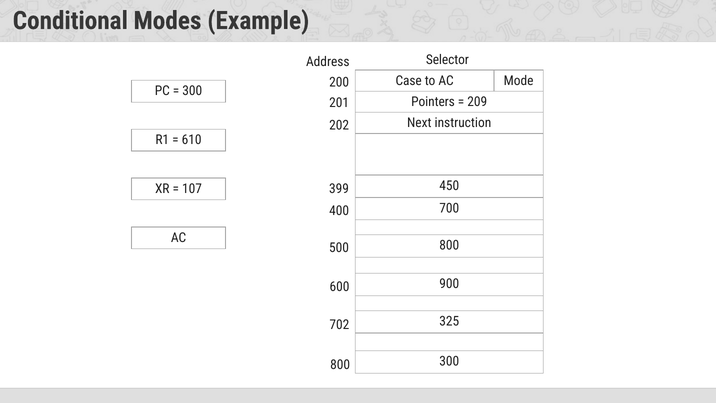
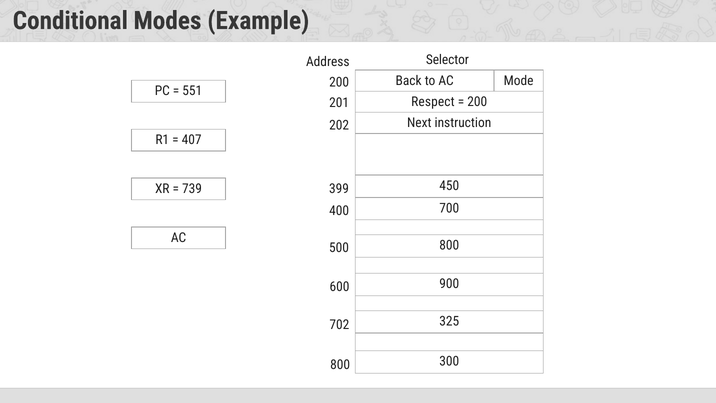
Case: Case -> Back
300 at (192, 91): 300 -> 551
Pointers: Pointers -> Respect
209 at (477, 102): 209 -> 200
610: 610 -> 407
107: 107 -> 739
